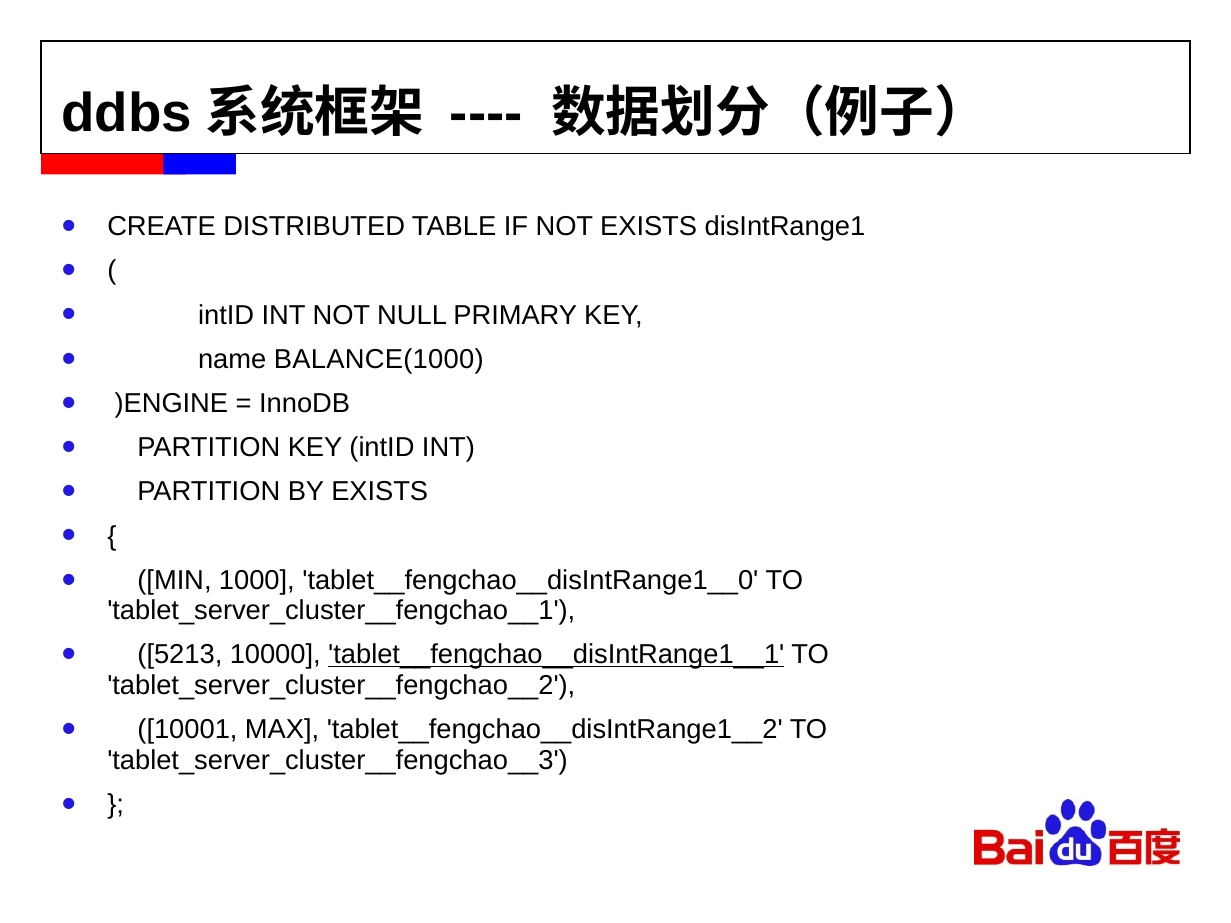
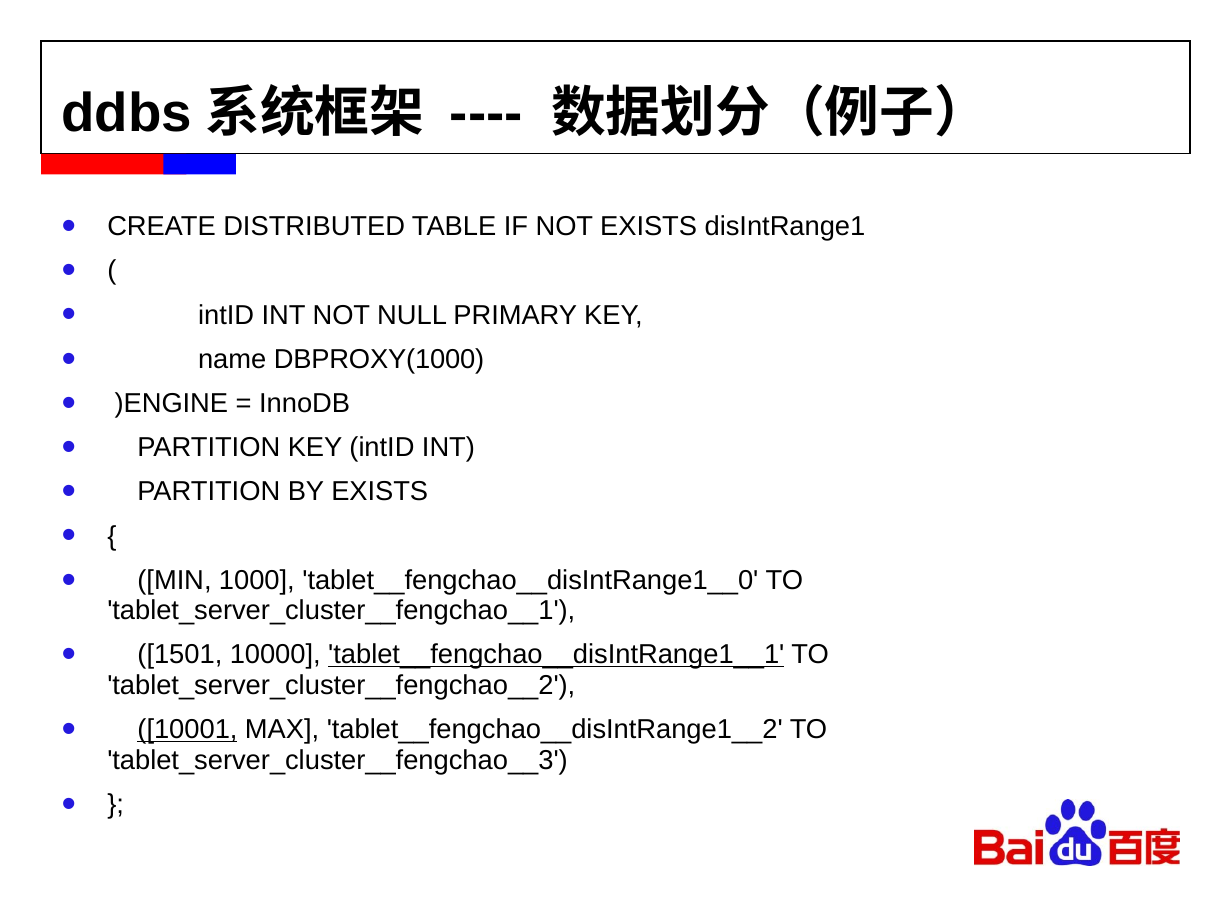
BALANCE(1000: BALANCE(1000 -> DBPROXY(1000
5213: 5213 -> 1501
10001 underline: none -> present
